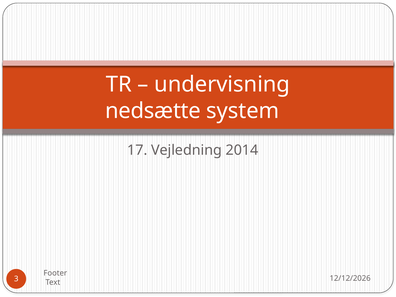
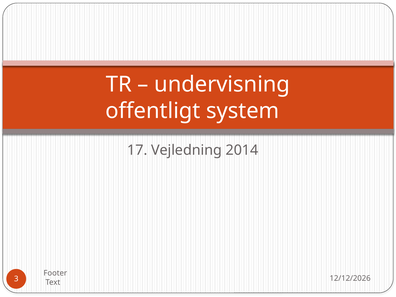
nedsætte: nedsætte -> offentligt
